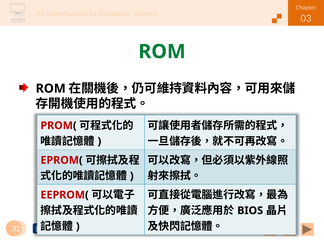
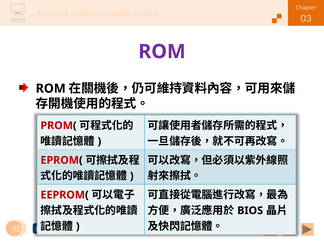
ROM at (162, 52) colour: green -> purple
